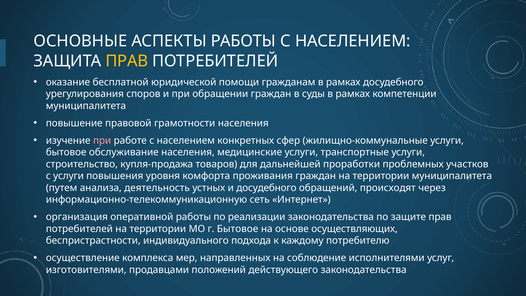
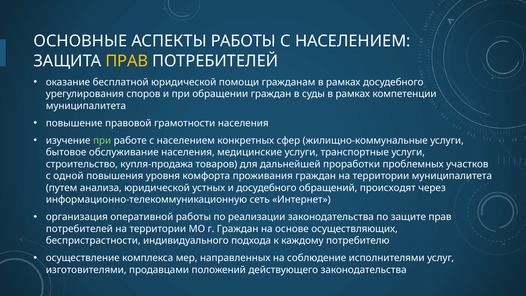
при at (102, 140) colour: pink -> light green
с услуги: услуги -> одной
анализа деятельность: деятельность -> юридической
г Бытовое: Бытовое -> Граждан
